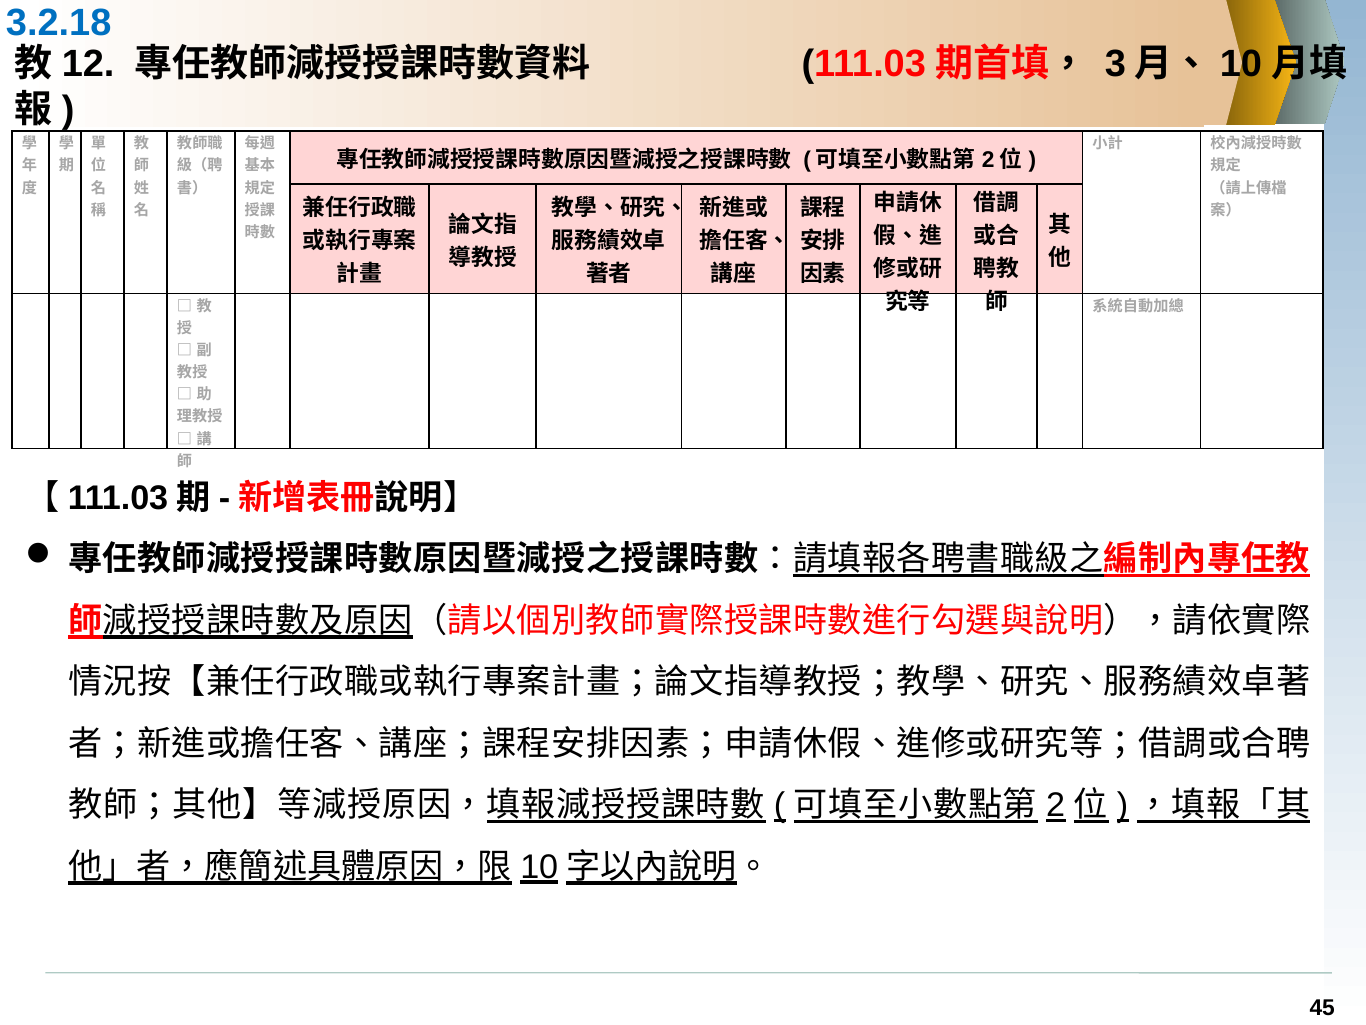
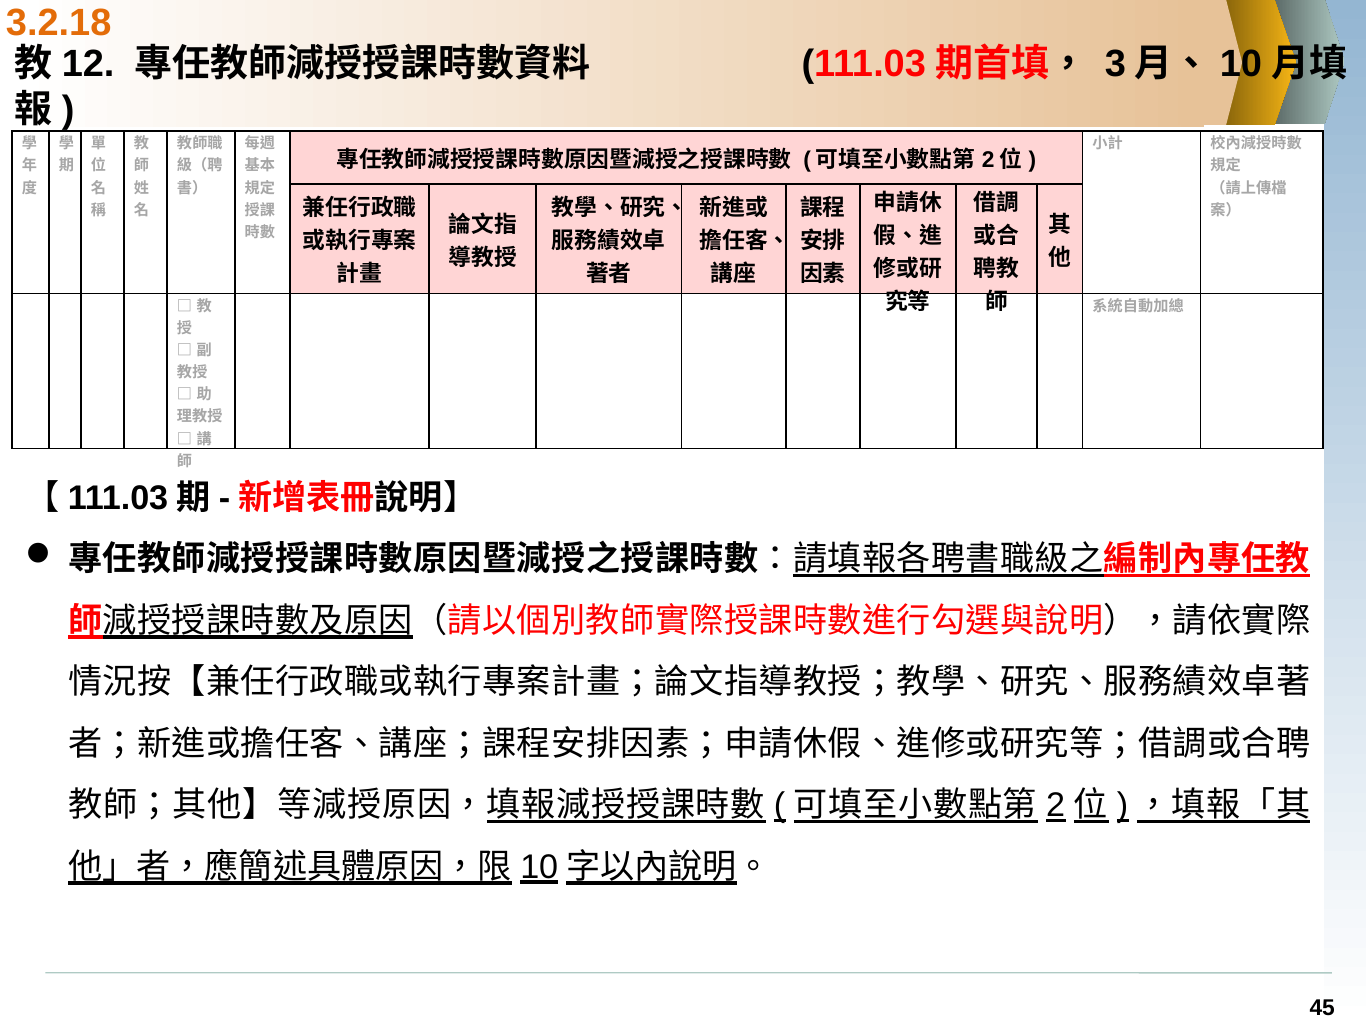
3.2.18 colour: blue -> orange
